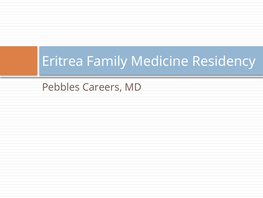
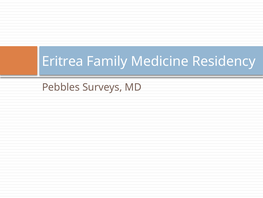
Careers: Careers -> Surveys
